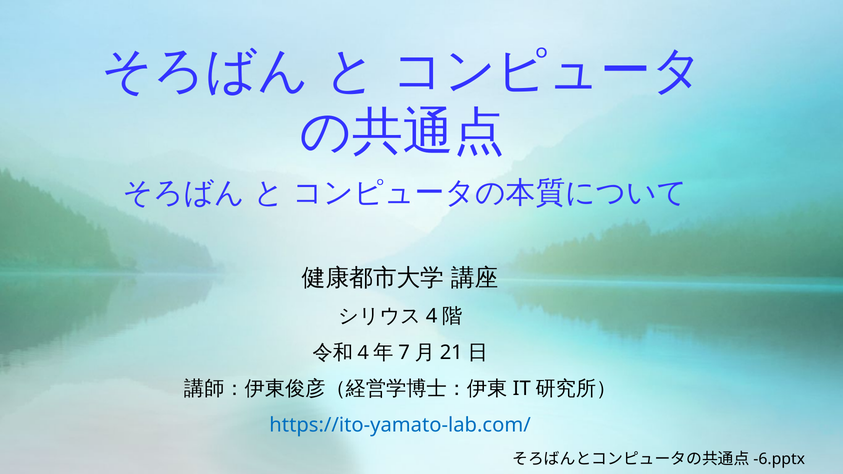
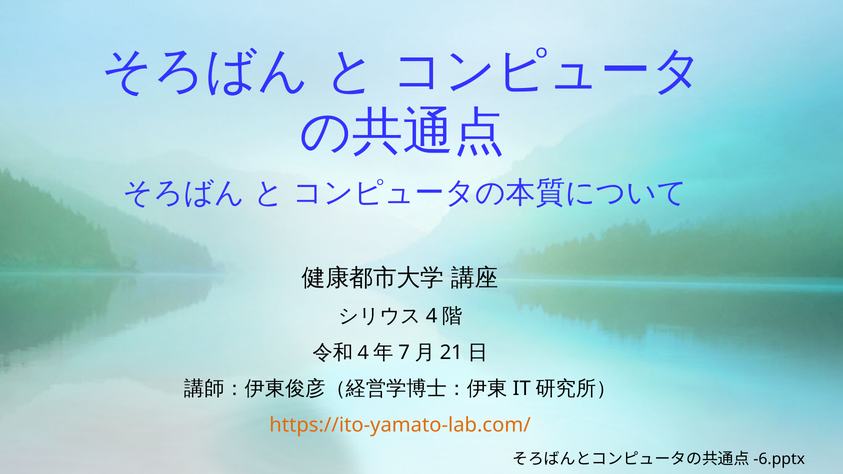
https://ito-yamato-lab.com/ colour: blue -> orange
